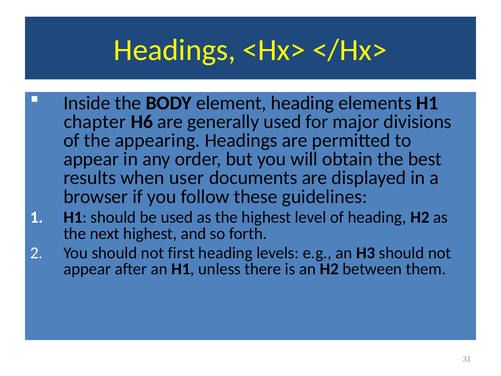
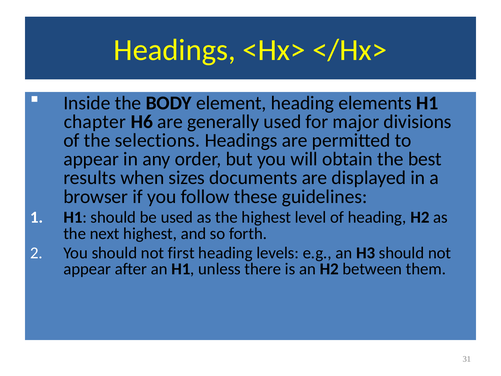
appearing: appearing -> selections
user: user -> sizes
